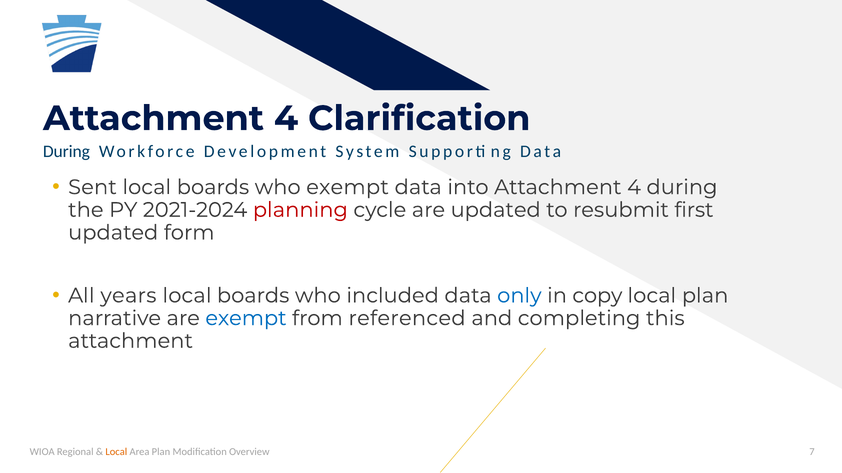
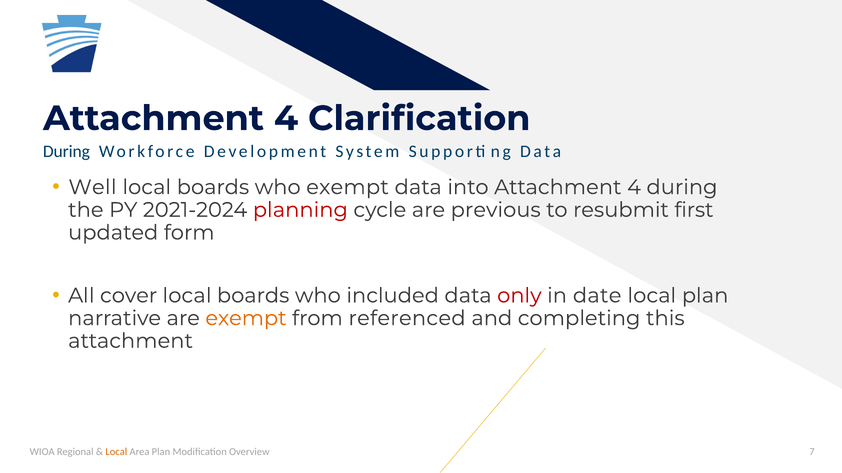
Sent: Sent -> Well
are updated: updated -> previous
years: years -> cover
only colour: blue -> red
copy: copy -> date
exempt at (246, 319) colour: blue -> orange
